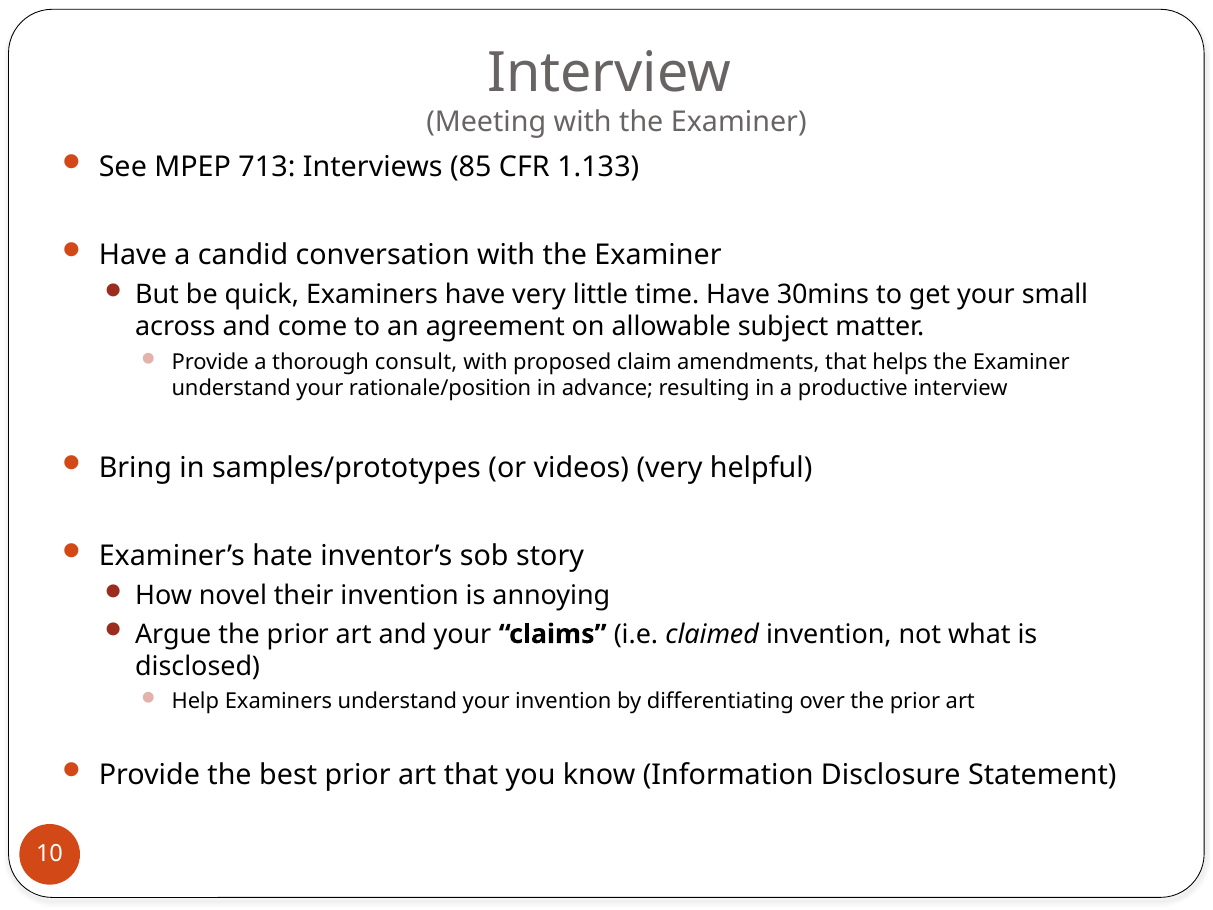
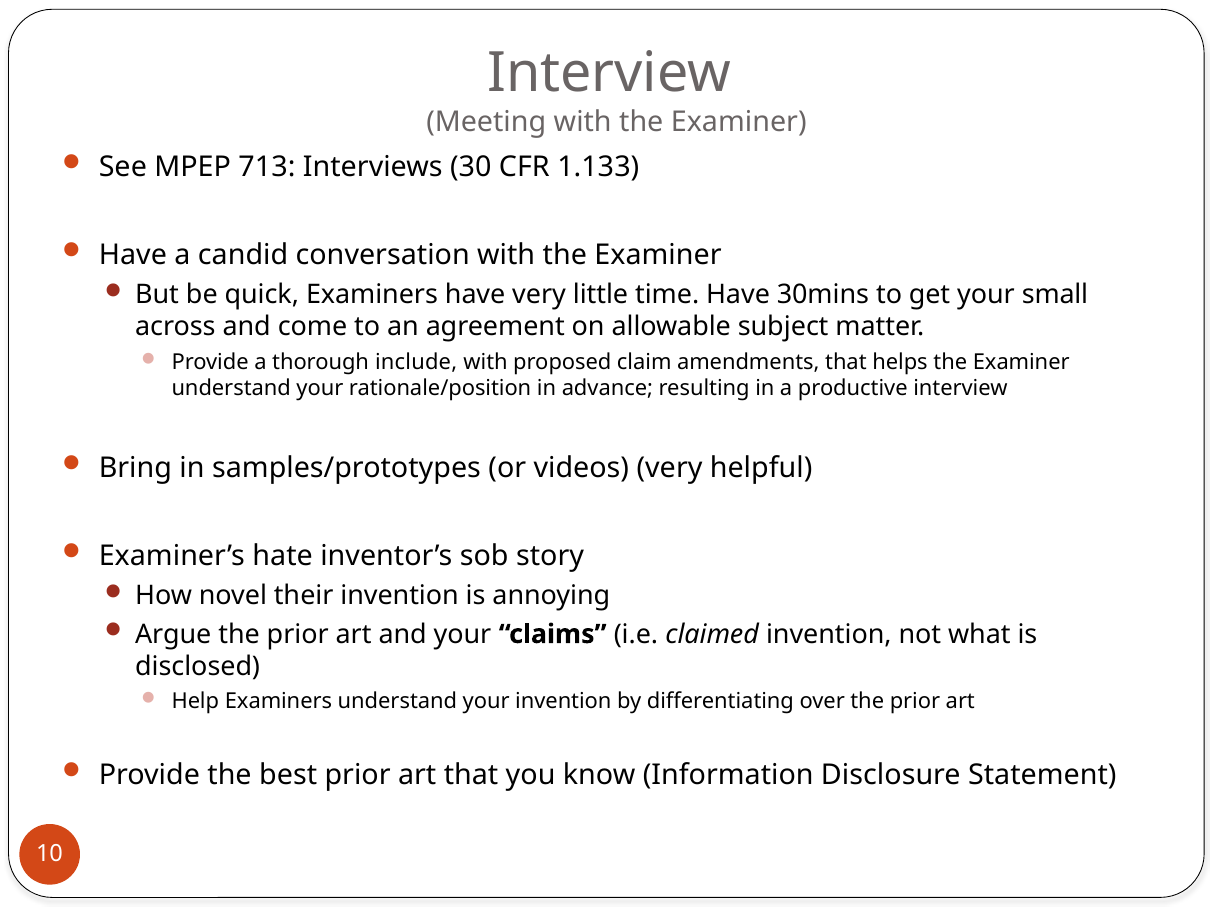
85: 85 -> 30
consult: consult -> include
